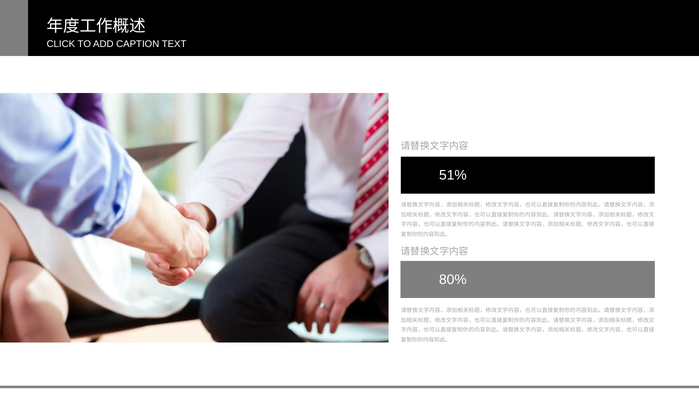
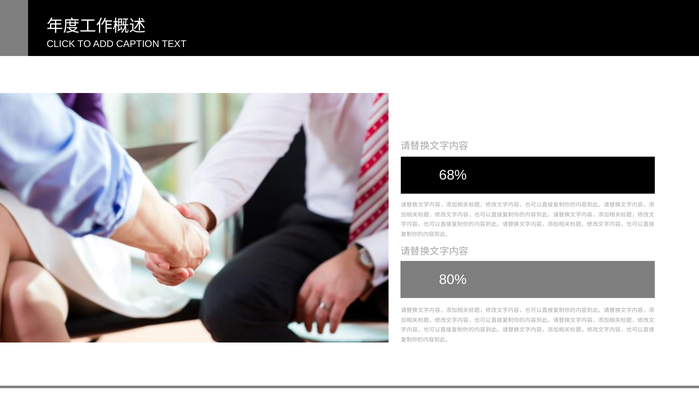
51%: 51% -> 68%
